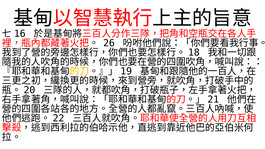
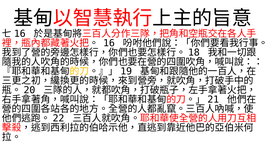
26: 26 -> 16
